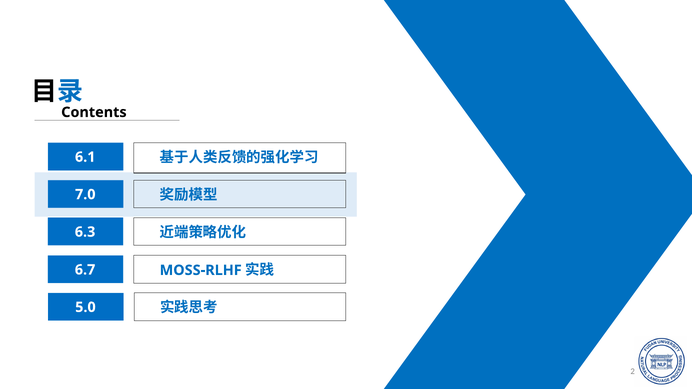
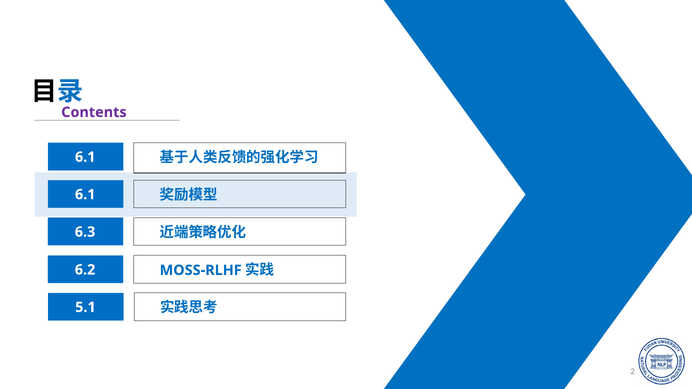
Contents colour: black -> purple
7.0 at (85, 195): 7.0 -> 6.1
6.7: 6.7 -> 6.2
5.0: 5.0 -> 5.1
